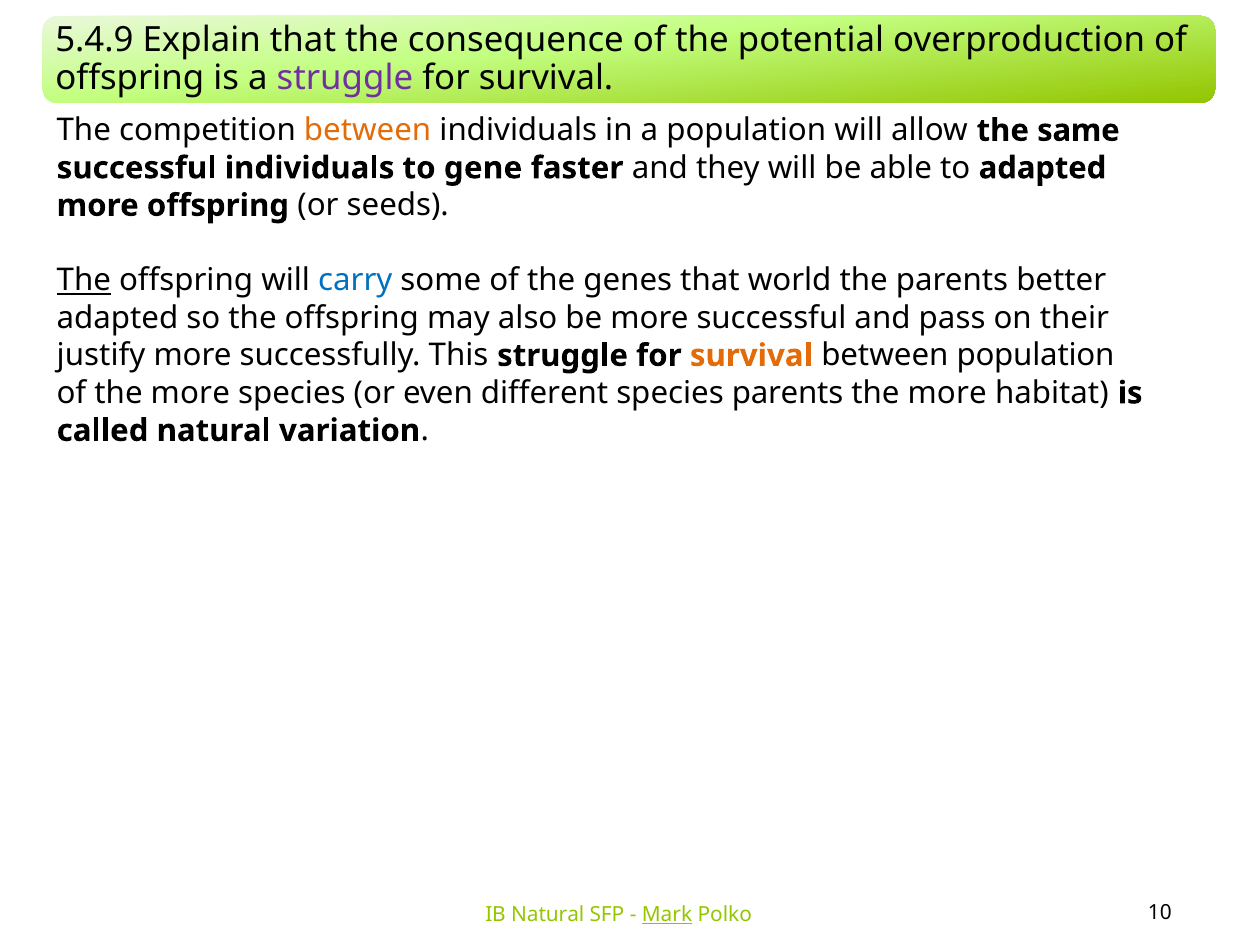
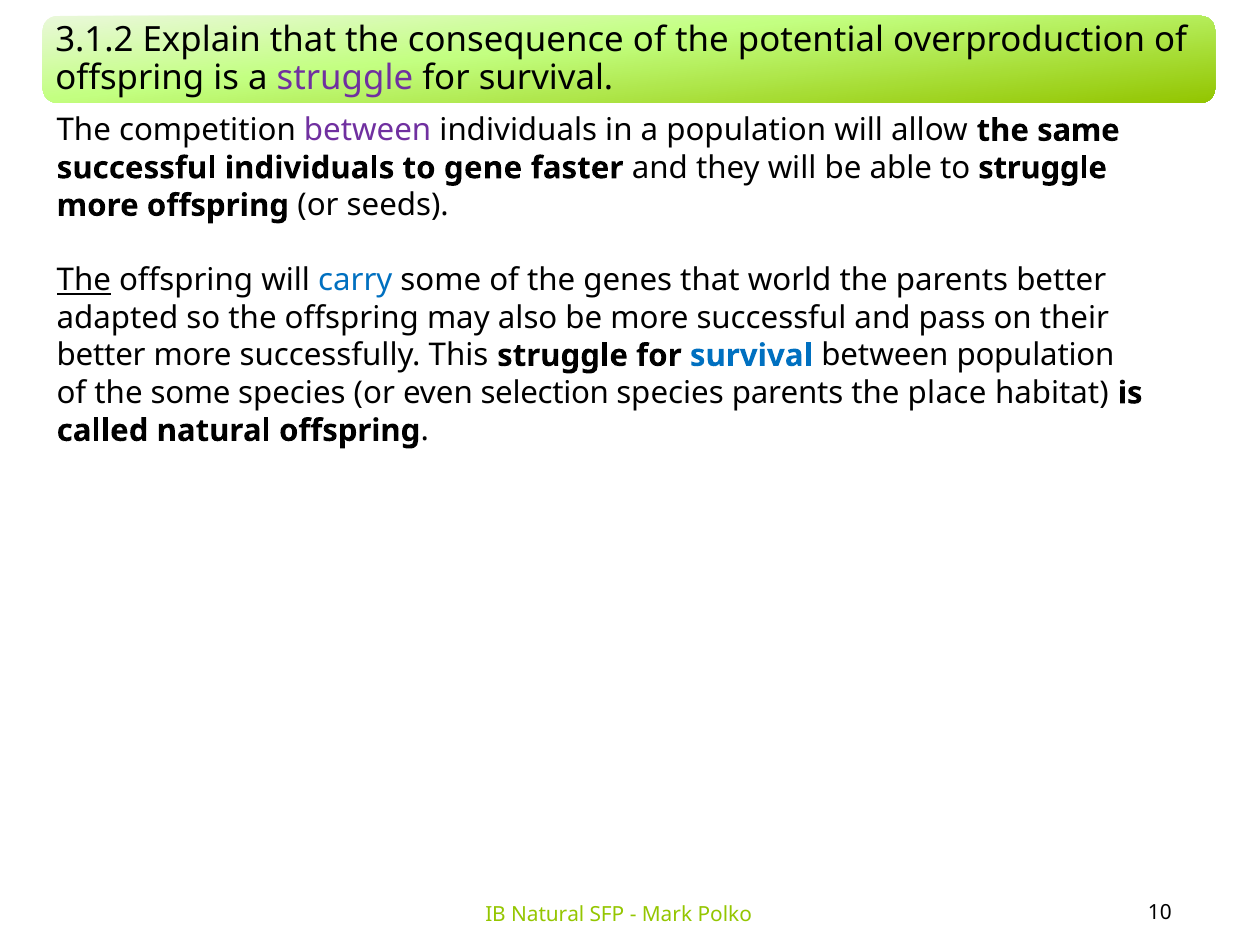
5.4.9: 5.4.9 -> 3.1.2
between at (368, 131) colour: orange -> purple
to adapted: adapted -> struggle
justify at (101, 356): justify -> better
survival at (751, 356) colour: orange -> blue
of the more: more -> some
different: different -> selection
more at (947, 393): more -> place
natural variation: variation -> offspring
Mark underline: present -> none
